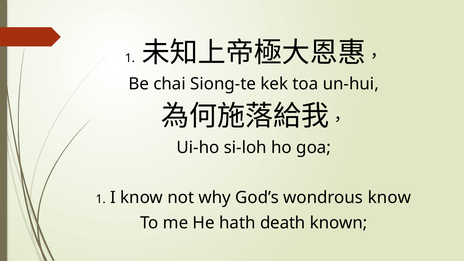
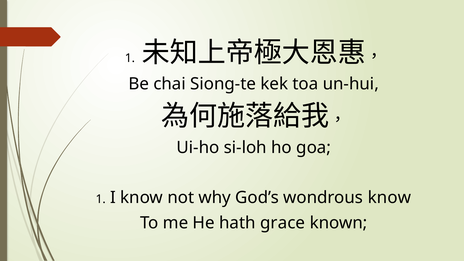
death: death -> grace
